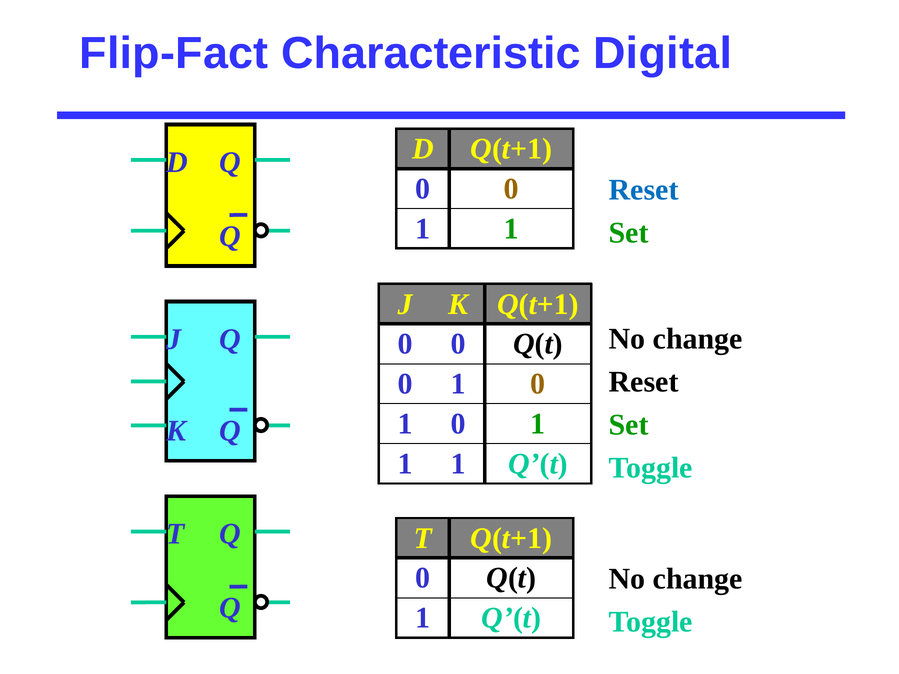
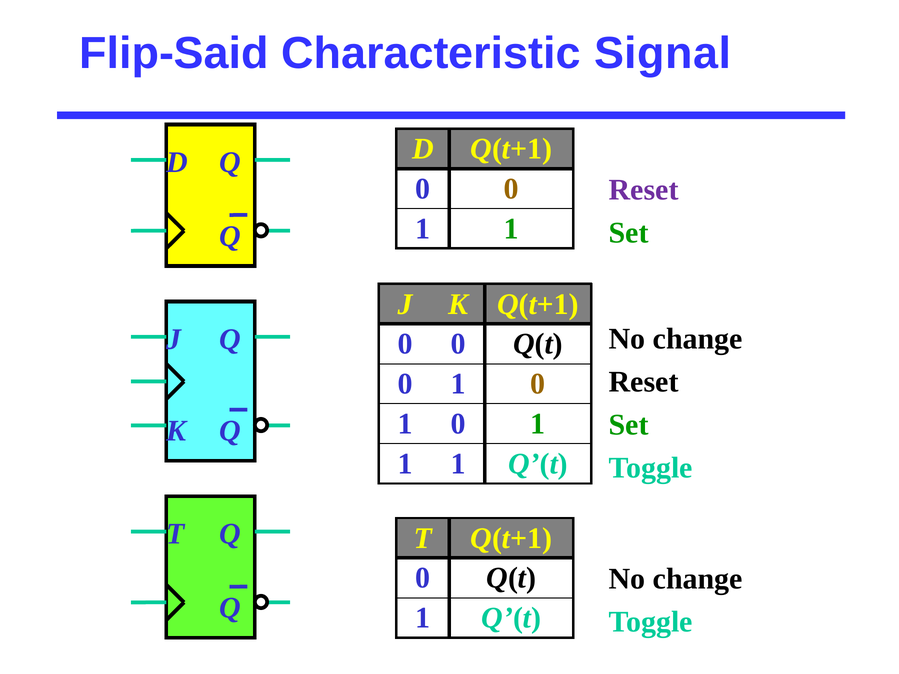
Flip-Fact: Flip-Fact -> Flip-Said
Digital: Digital -> Signal
Reset at (644, 190) colour: blue -> purple
